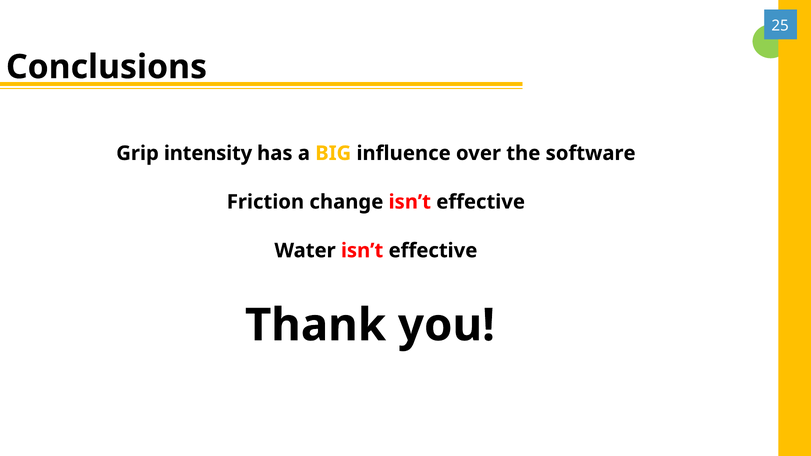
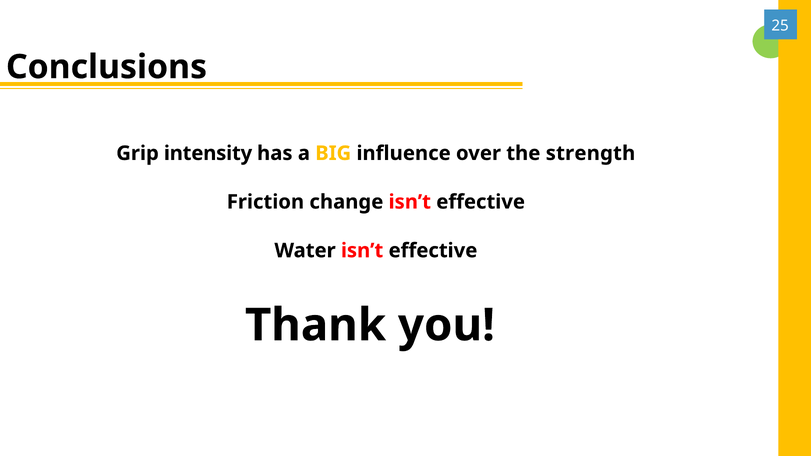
software: software -> strength
